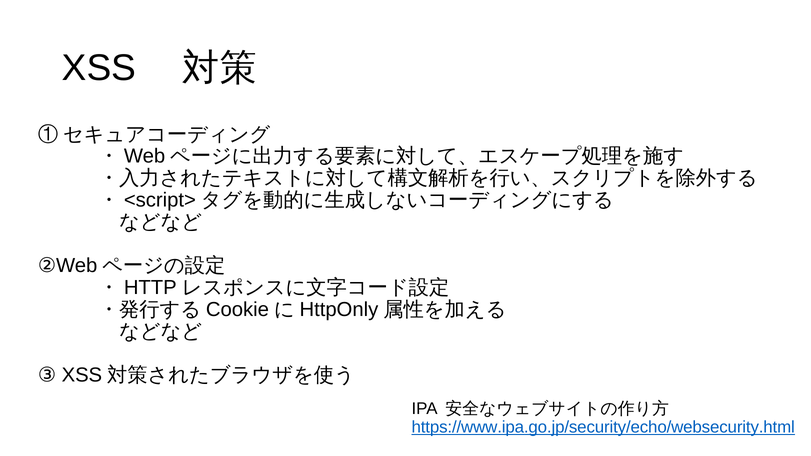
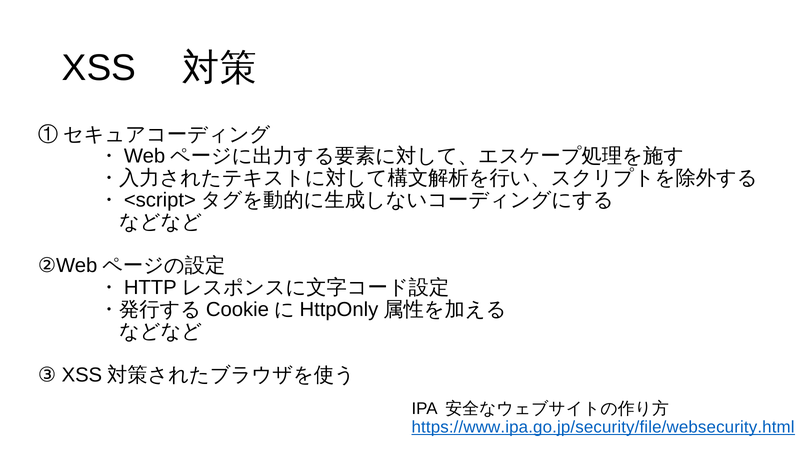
https://www.ipa.go.jp/security/echo/websecurity.html: https://www.ipa.go.jp/security/echo/websecurity.html -> https://www.ipa.go.jp/security/file/websecurity.html
